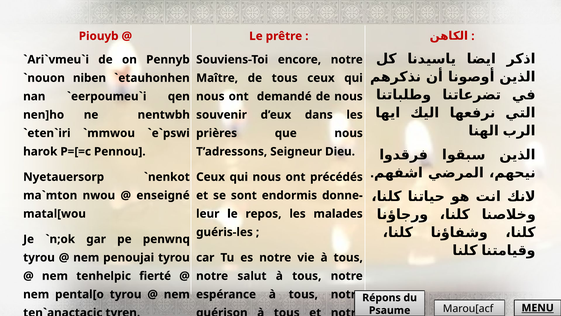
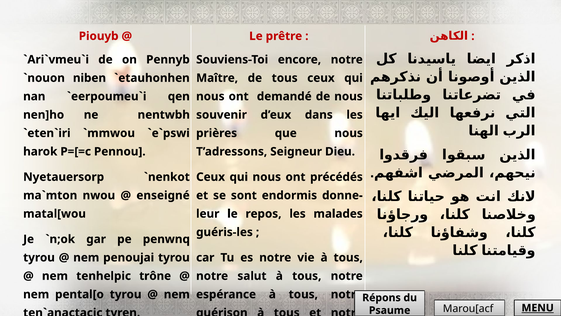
fierté: fierté -> trône
